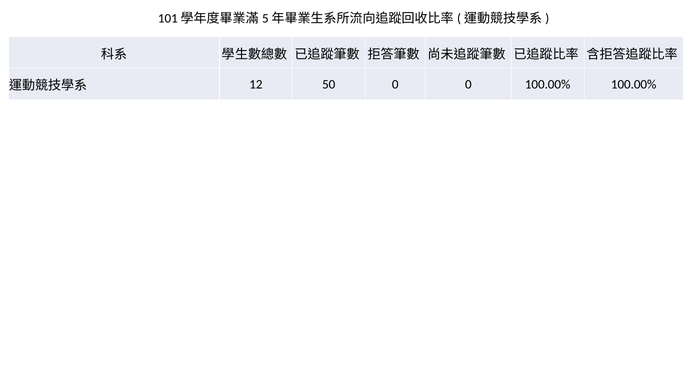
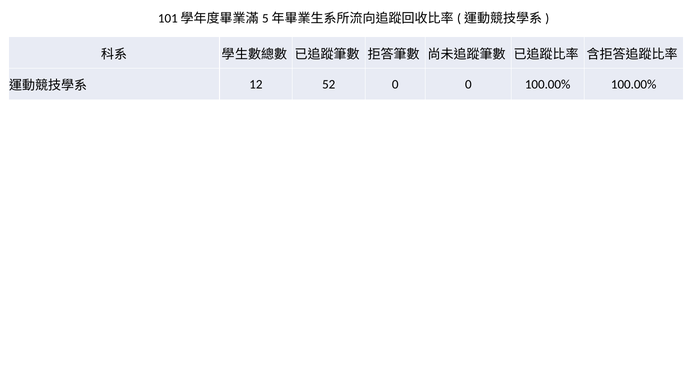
50: 50 -> 52
